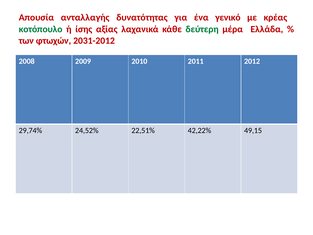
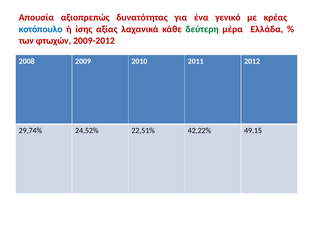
ανταλλαγής: ανταλλαγής -> αξιοπρεπώς
κοτόπουλο colour: green -> blue
2031-2012: 2031-2012 -> 2009-2012
